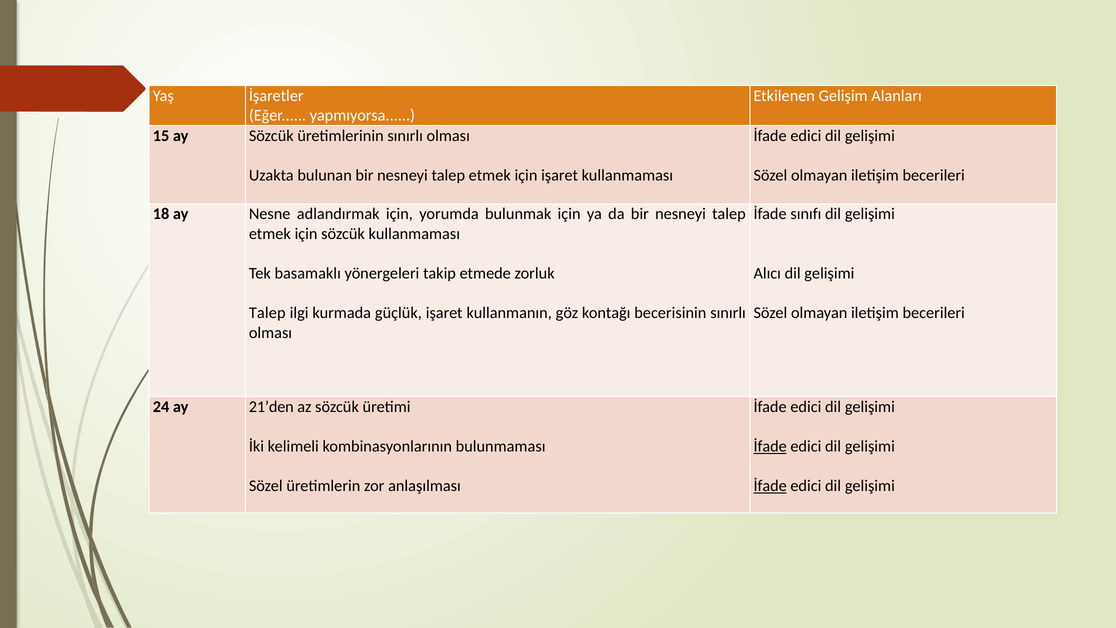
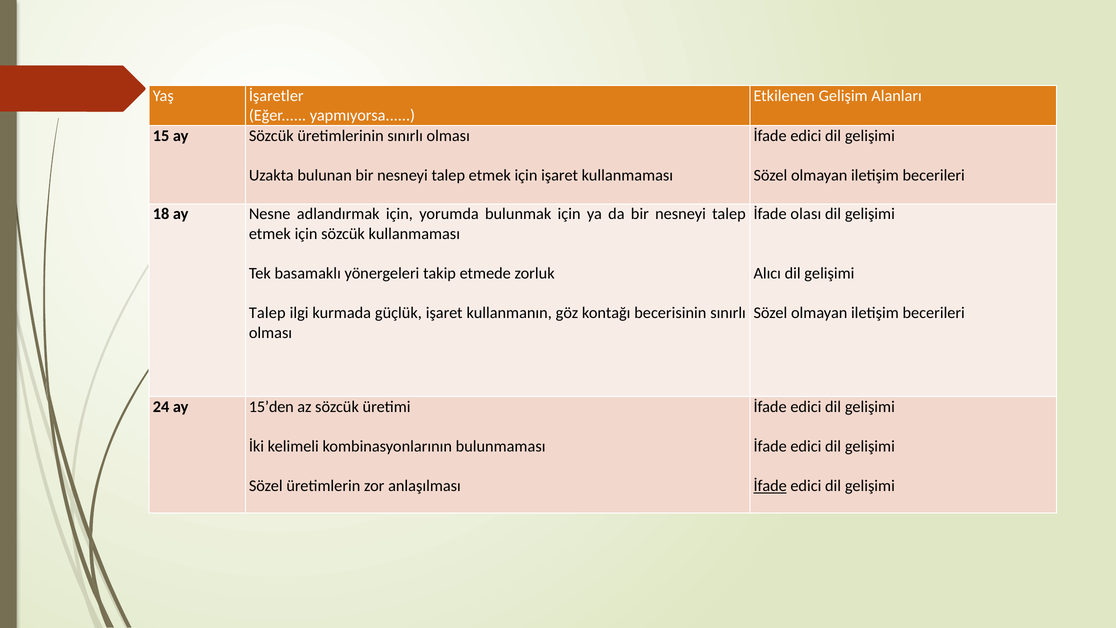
sınıfı: sınıfı -> olası
21’den: 21’den -> 15’den
İfade at (770, 446) underline: present -> none
